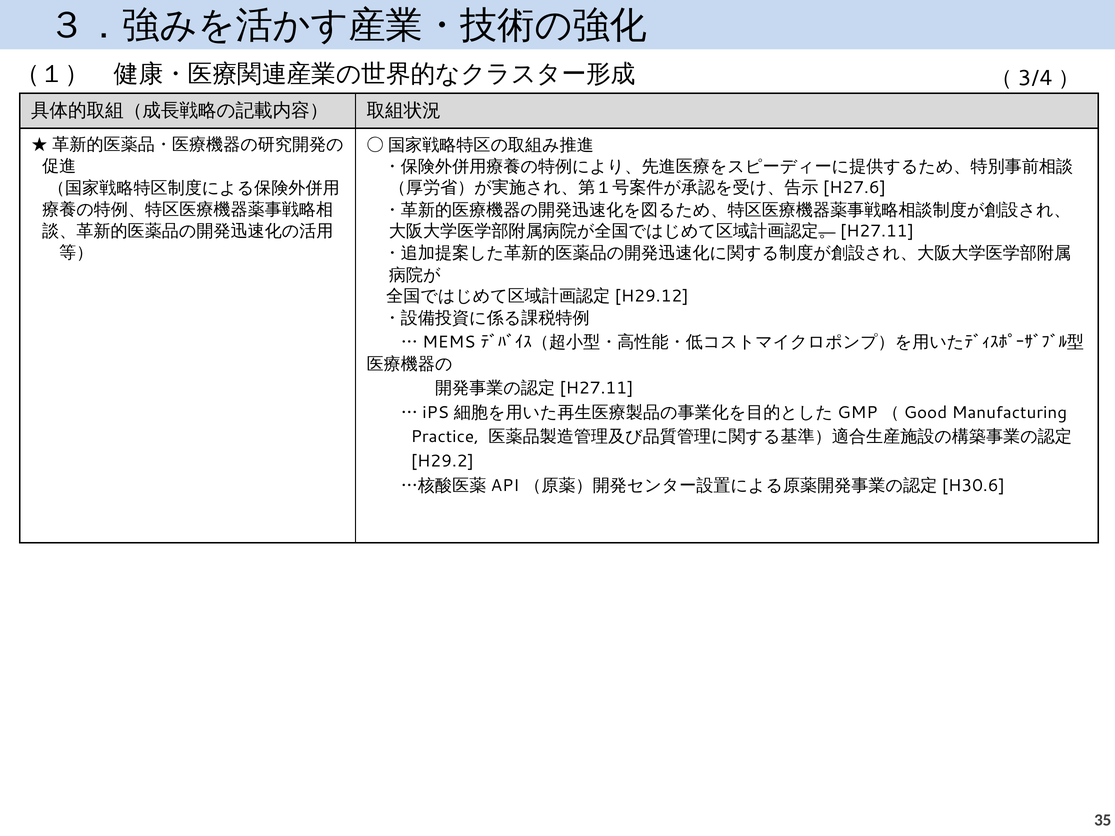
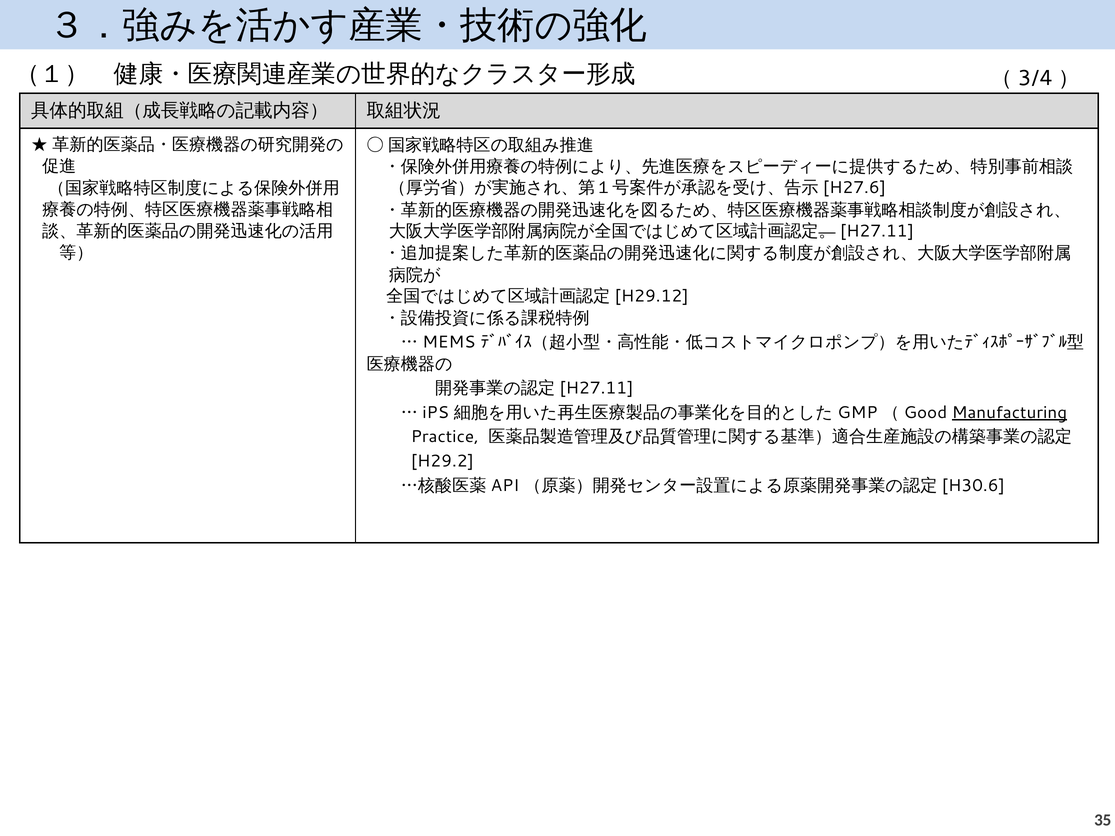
Manufacturing underline: none -> present
